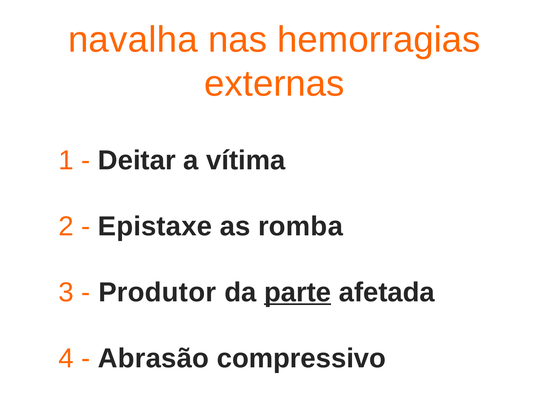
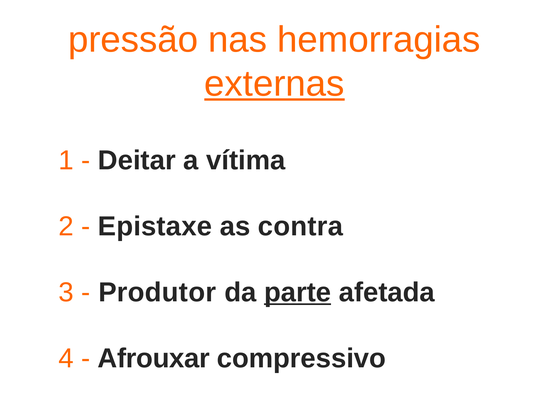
navalha: navalha -> pressão
externas underline: none -> present
romba: romba -> contra
Abrasão: Abrasão -> Afrouxar
